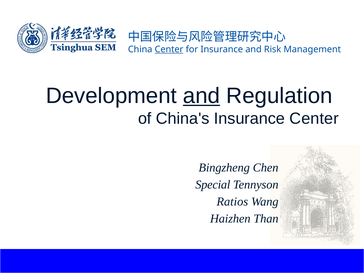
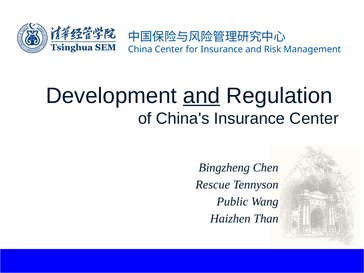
Center at (169, 49) underline: present -> none
Special: Special -> Rescue
Ratios: Ratios -> Public
